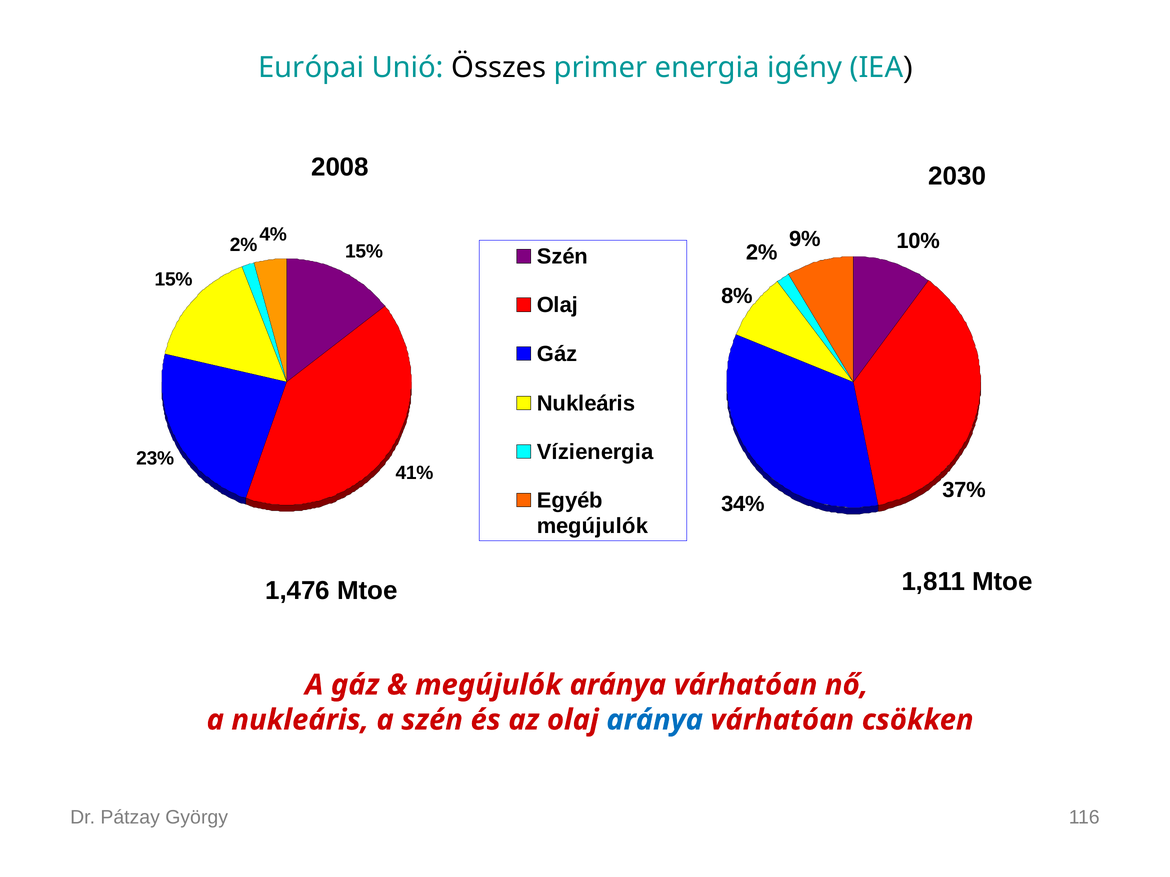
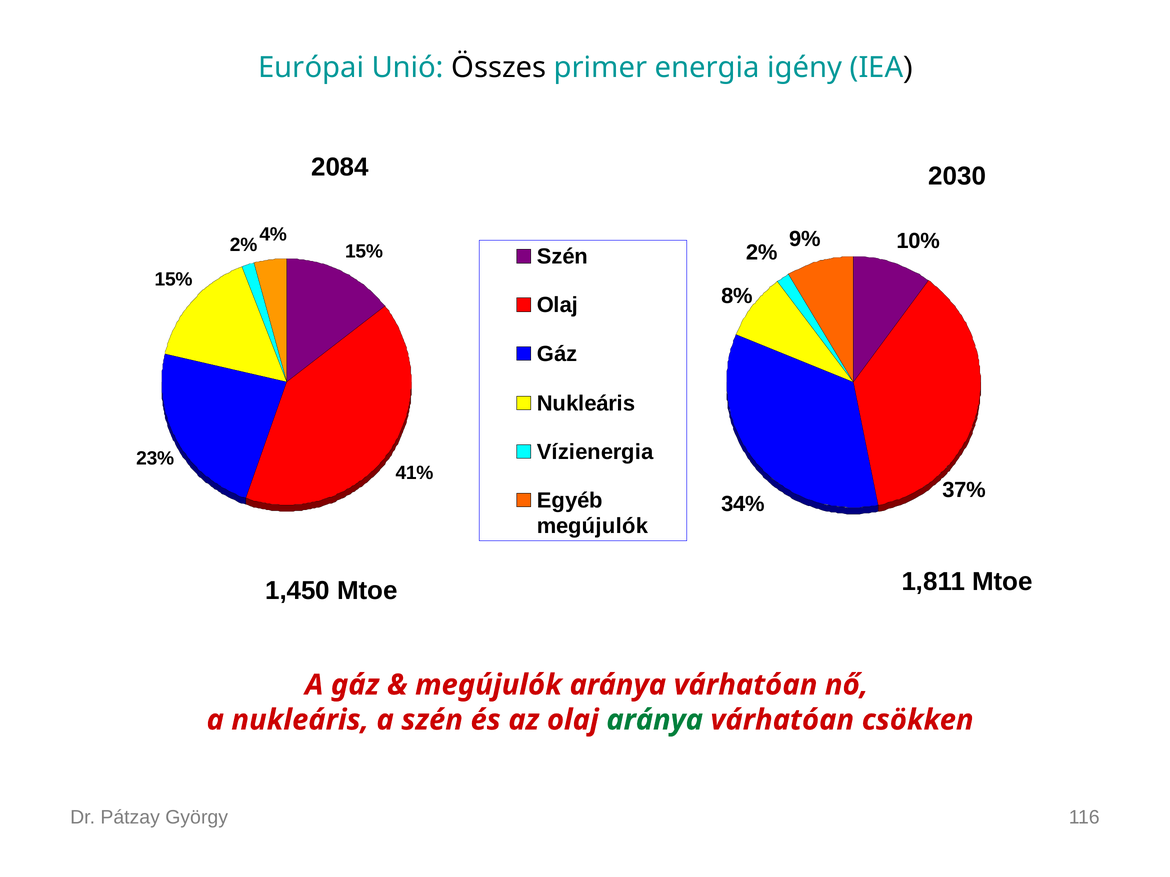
2008: 2008 -> 2084
1,476: 1,476 -> 1,450
aránya at (655, 720) colour: blue -> green
